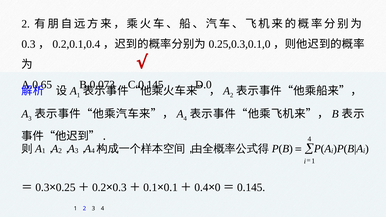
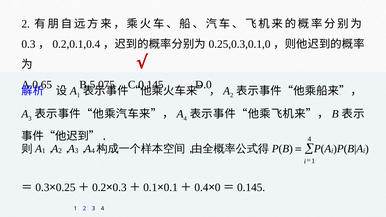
B.0.073: B.0.073 -> B.5.075
